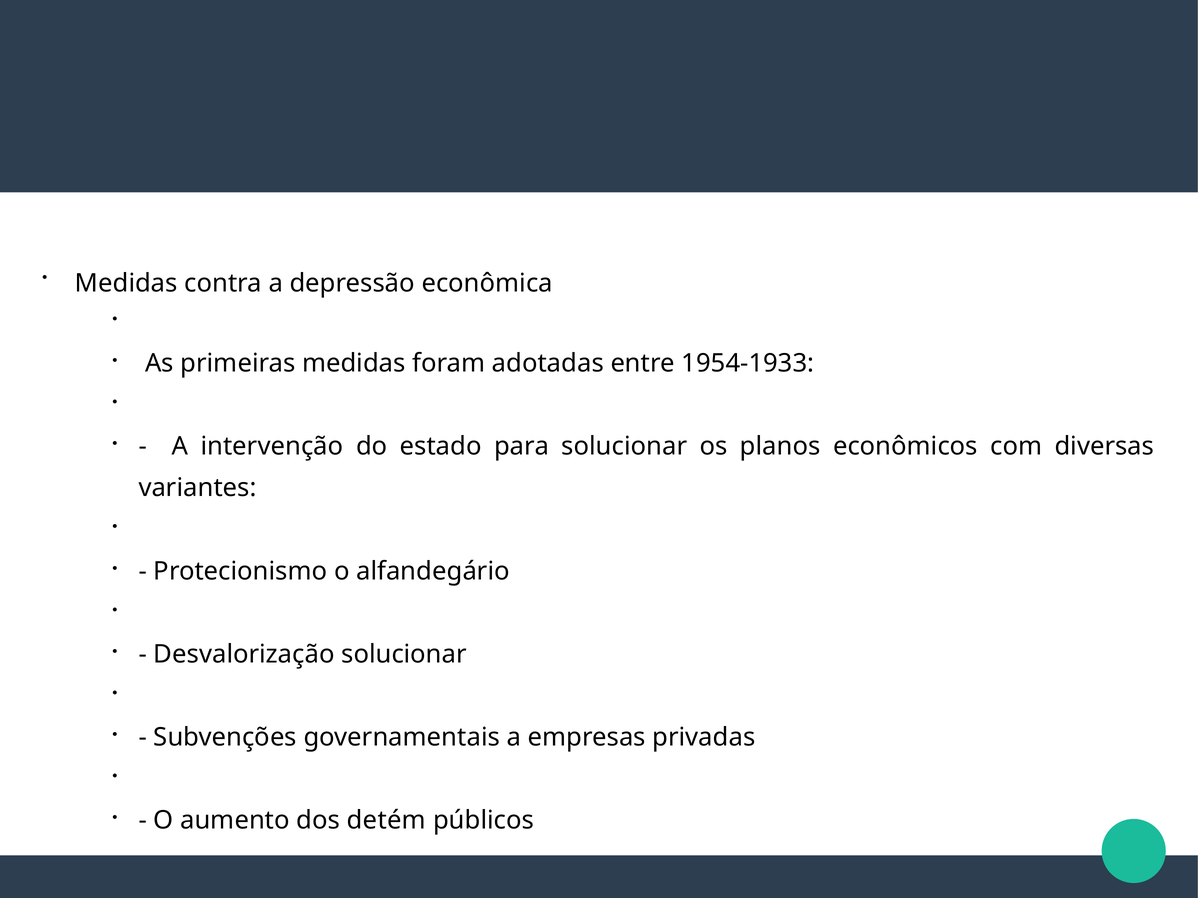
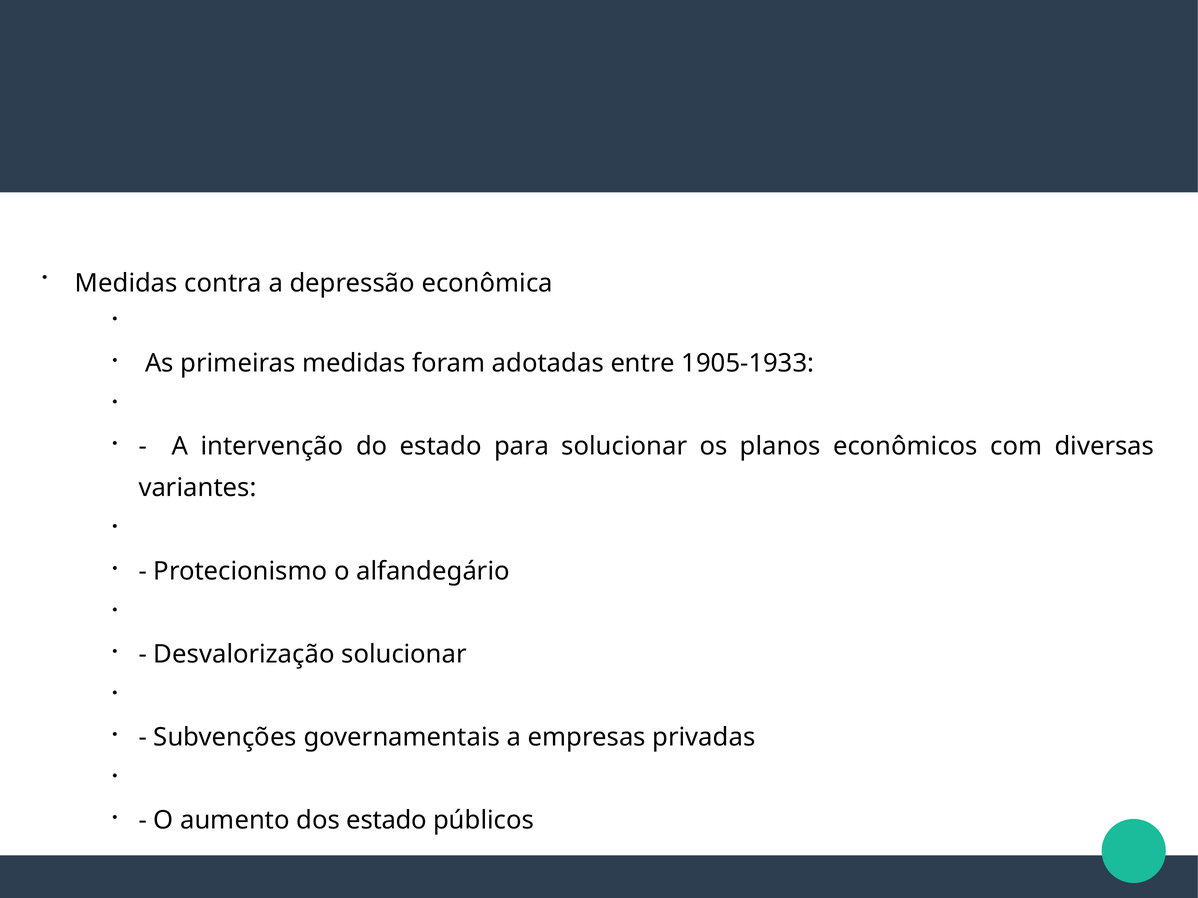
1954-1933: 1954-1933 -> 1905-1933
dos detém: detém -> estado
